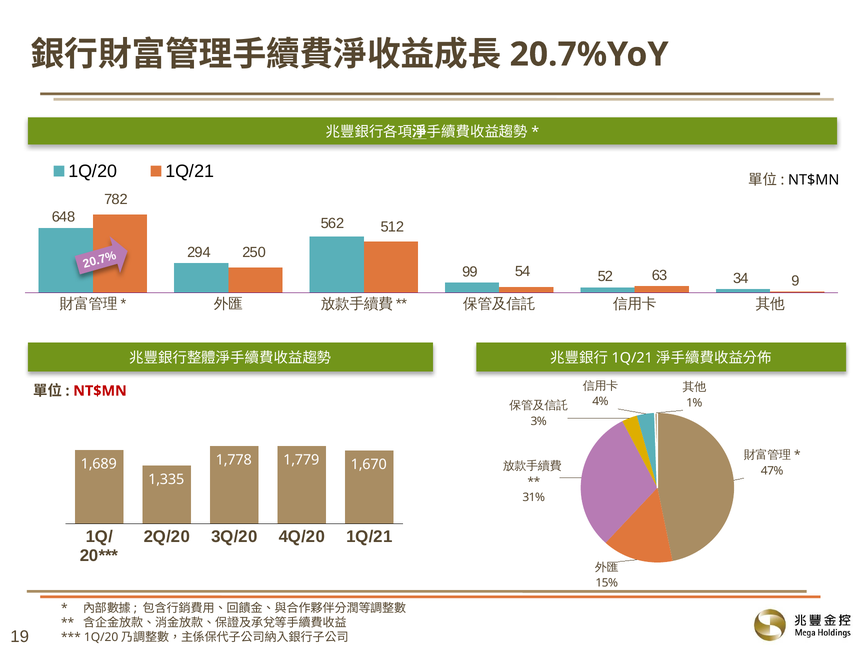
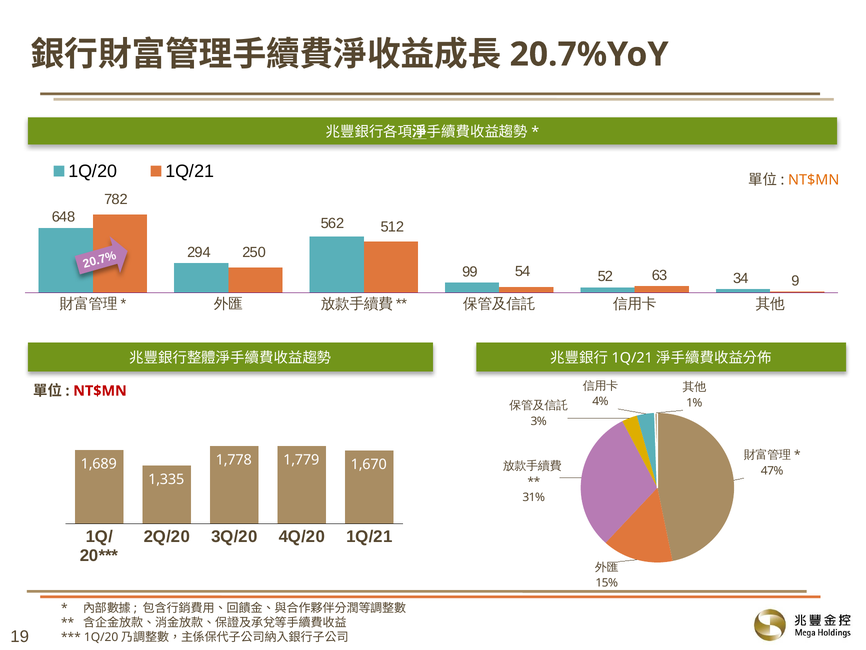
NT$MN at (814, 180) colour: black -> orange
